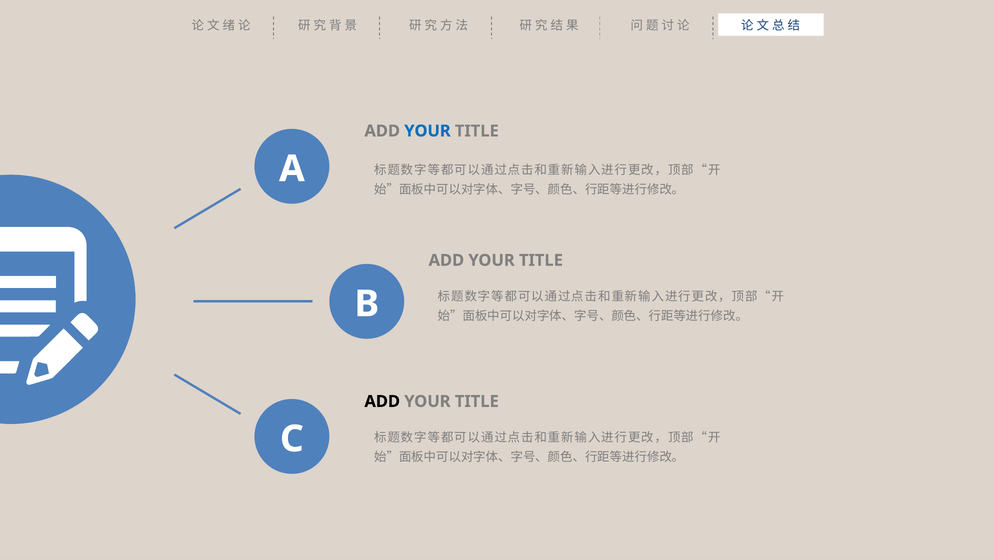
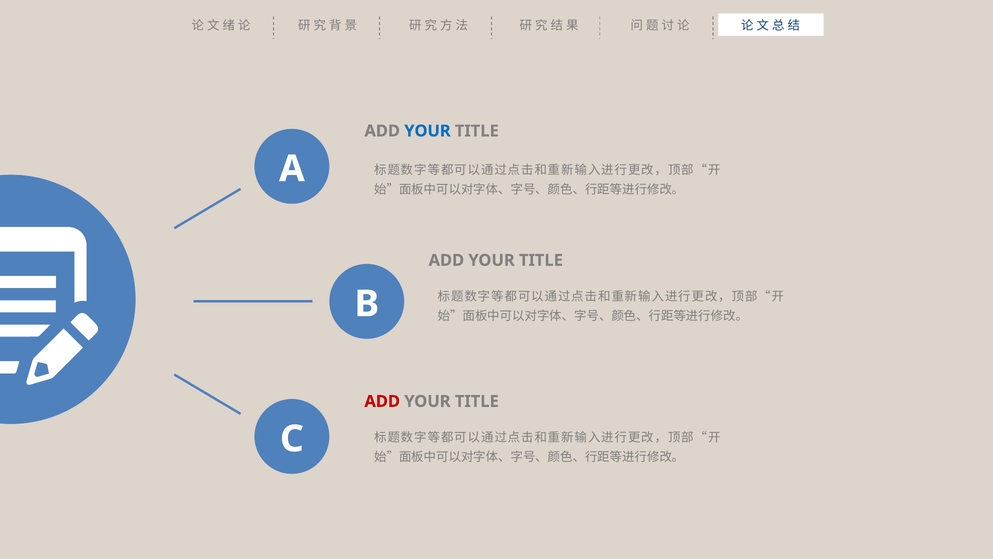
ADD at (382, 401) colour: black -> red
